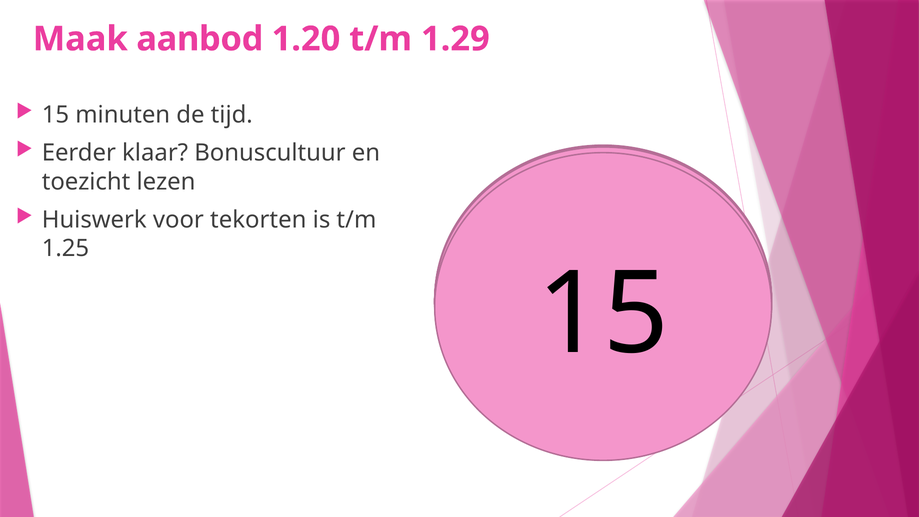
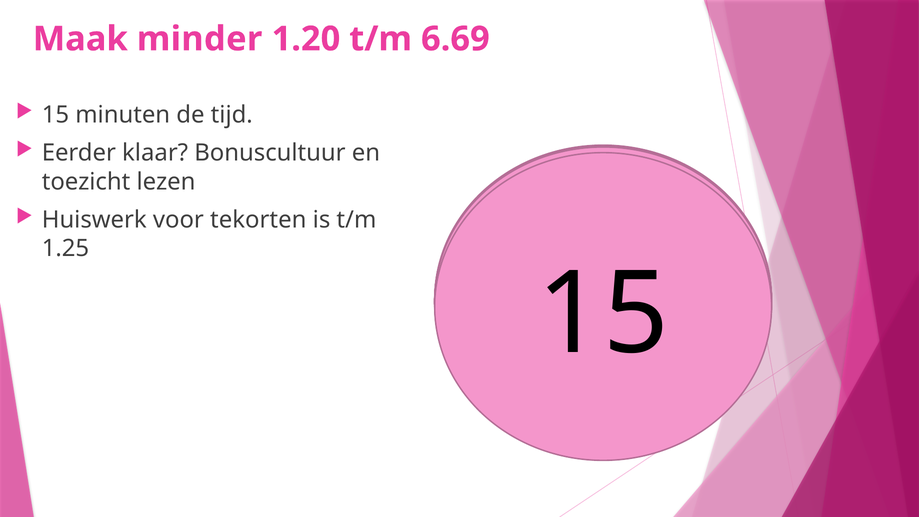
aanbod: aanbod -> minder
1.29: 1.29 -> 6.69
